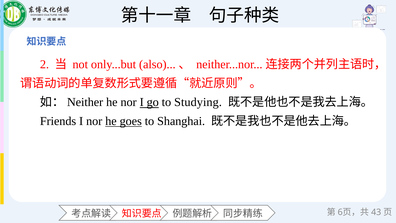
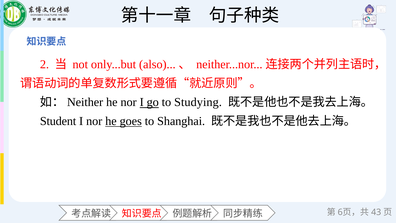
Friends: Friends -> Student
